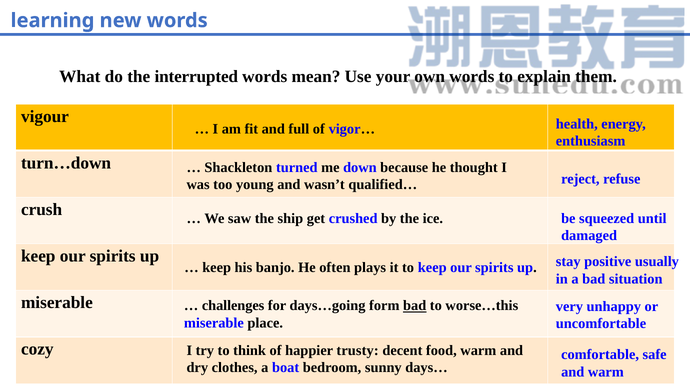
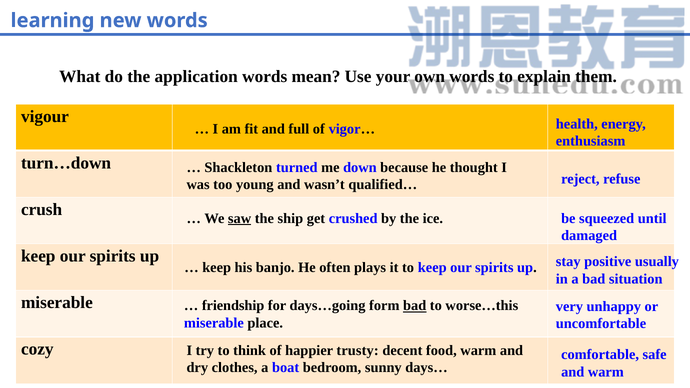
interrupted: interrupted -> application
saw underline: none -> present
challenges: challenges -> friendship
